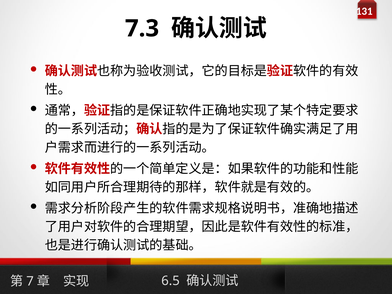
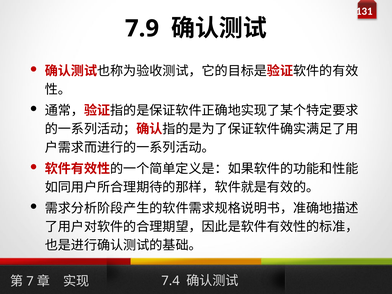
7.3: 7.3 -> 7.9
6.5: 6.5 -> 7.4
